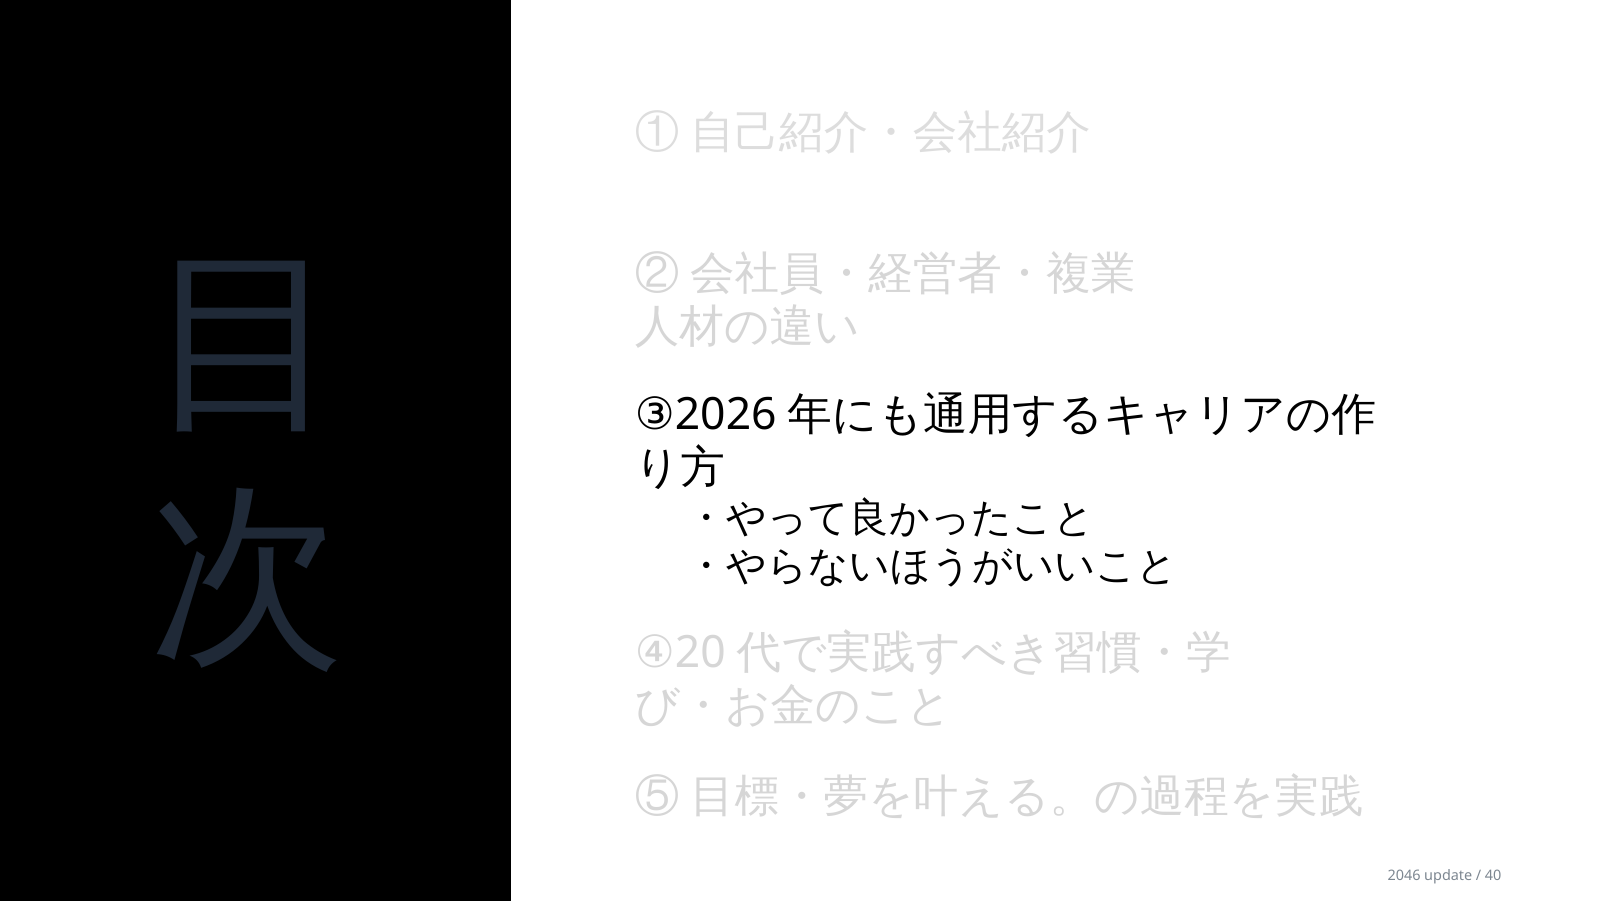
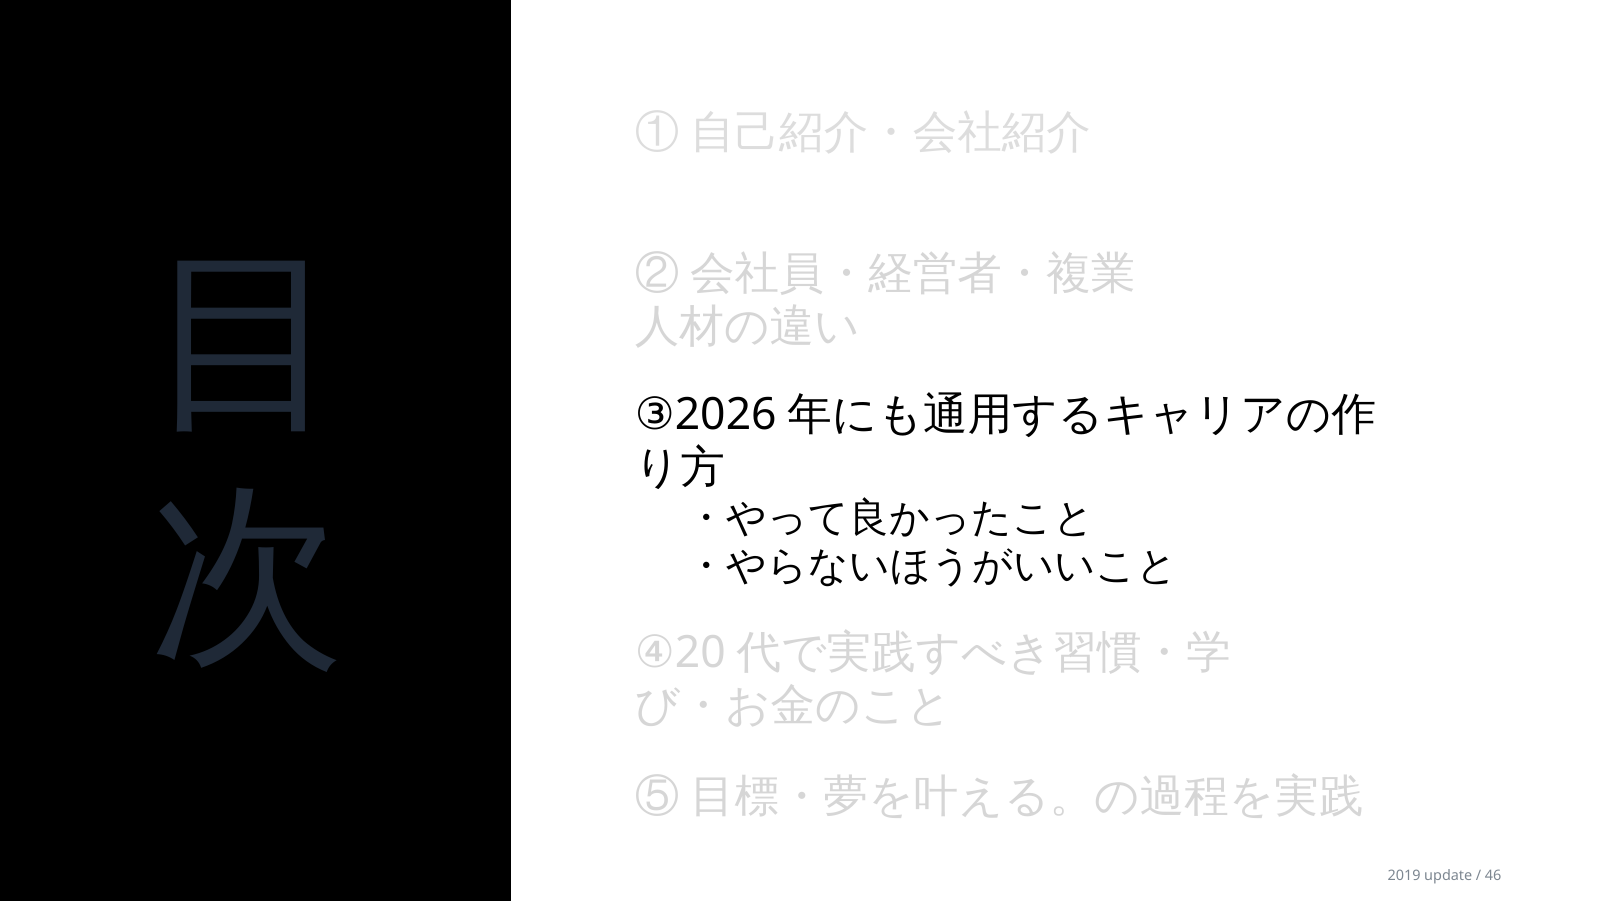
2046: 2046 -> 2019
40: 40 -> 46
